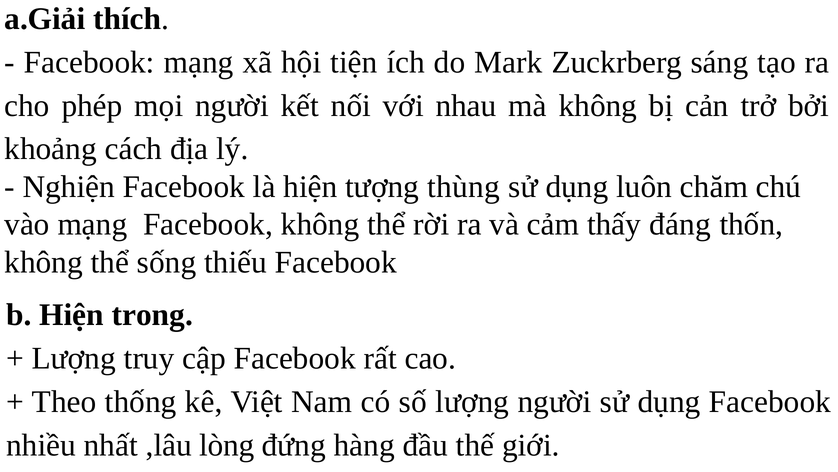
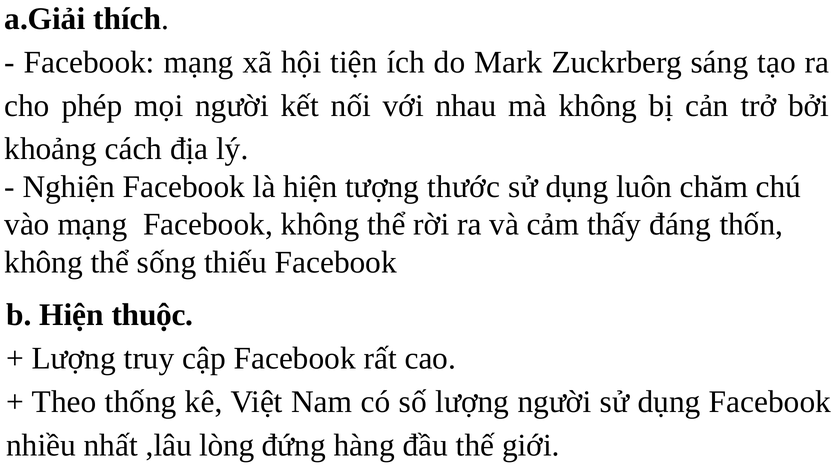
thùng: thùng -> thước
trong: trong -> thuộc
